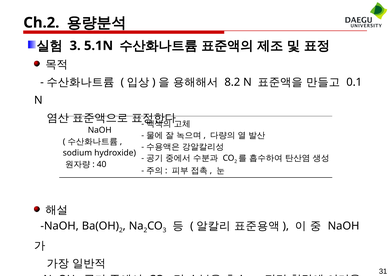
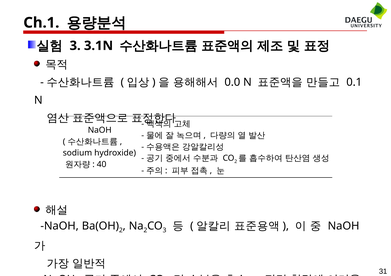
Ch.2: Ch.2 -> Ch.1
5.1N: 5.1N -> 3.1N
8.2: 8.2 -> 0.0
